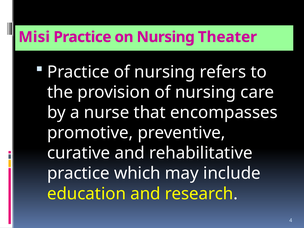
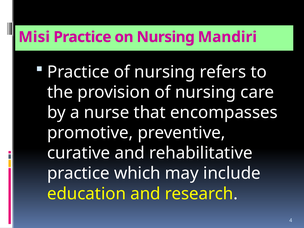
Theater: Theater -> Mandiri
